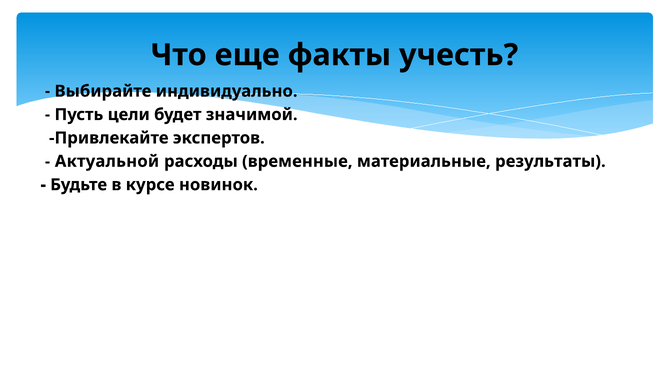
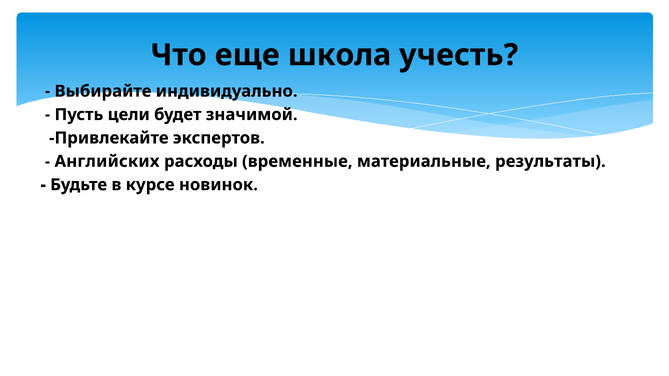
факты: факты -> школа
Актуальной: Актуальной -> Английских
